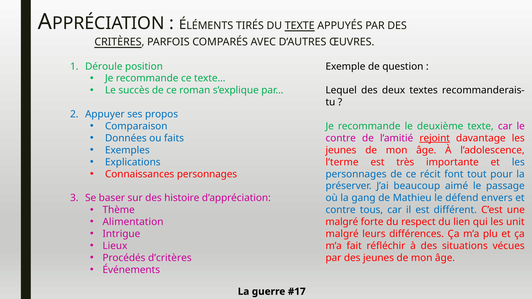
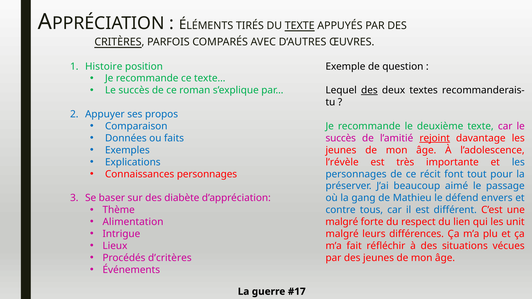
Déroule: Déroule -> Histoire
des at (369, 90) underline: none -> present
contre at (341, 138): contre -> succès
l’terme: l’terme -> l’révèle
histoire: histoire -> diabète
